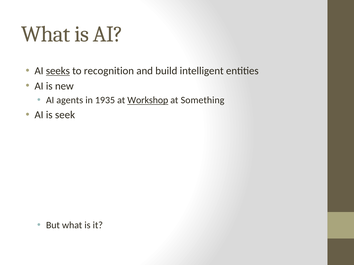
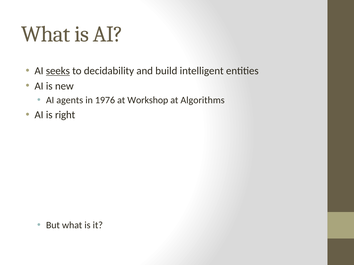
recognition: recognition -> decidability
1935: 1935 -> 1976
Workshop underline: present -> none
Something: Something -> Algorithms
seek: seek -> right
